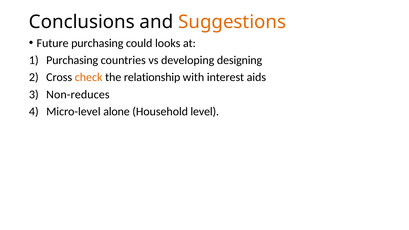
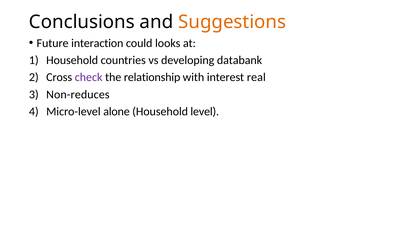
Future purchasing: purchasing -> interaction
Purchasing at (72, 60): Purchasing -> Household
designing: designing -> databank
check colour: orange -> purple
aids: aids -> real
